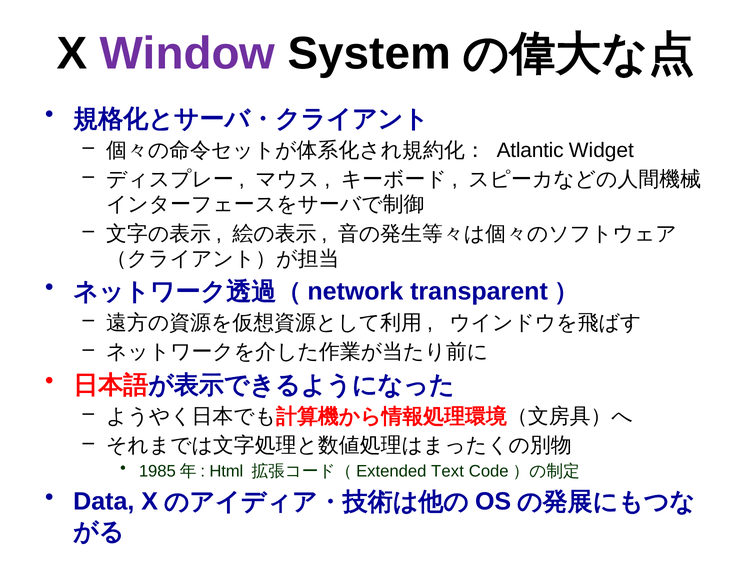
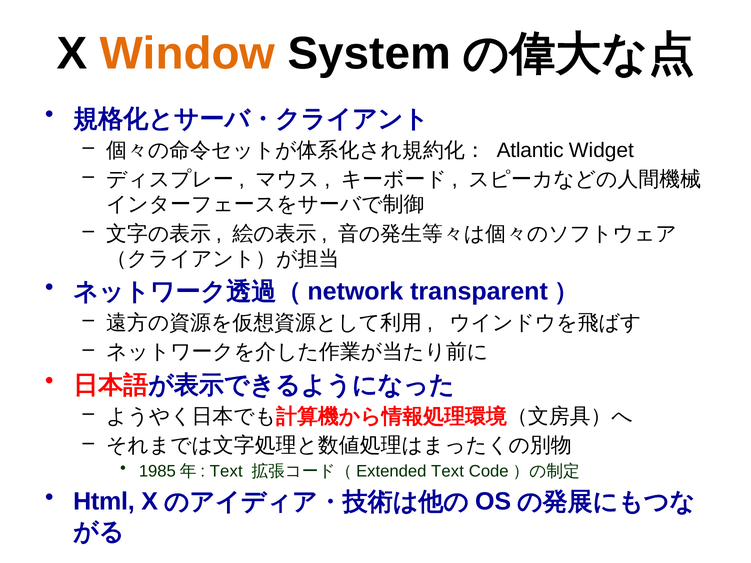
Window colour: purple -> orange
Html at (226, 471): Html -> Text
Data: Data -> Html
